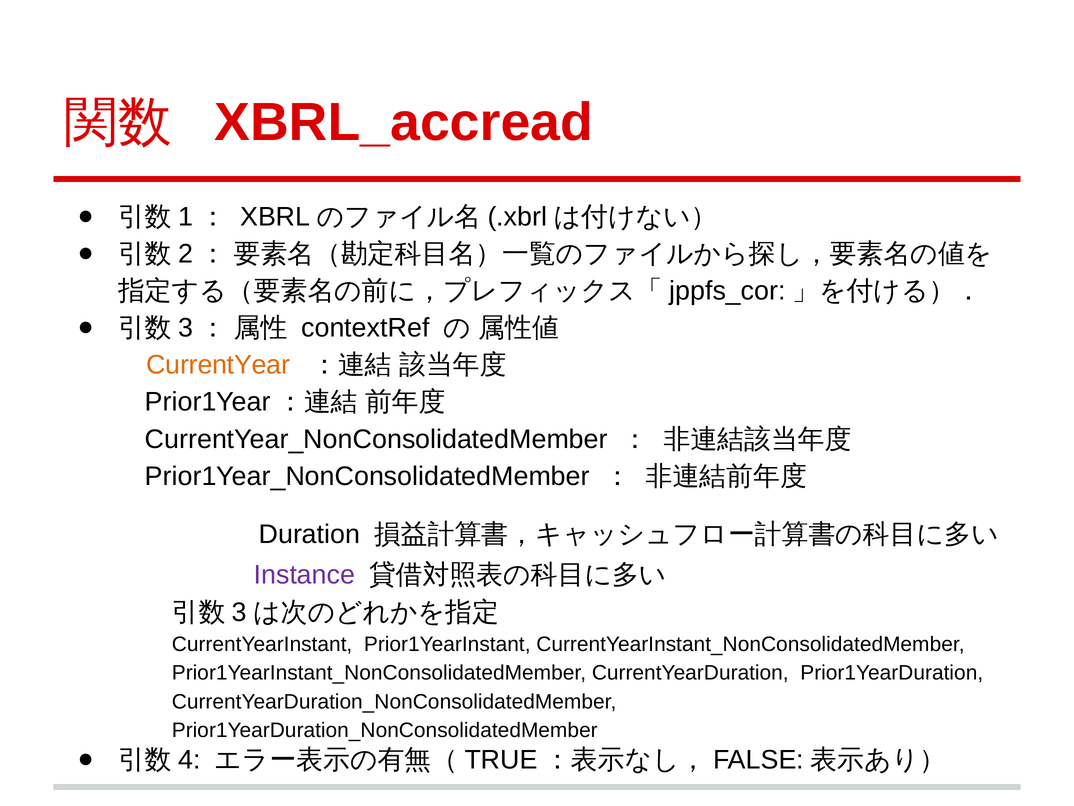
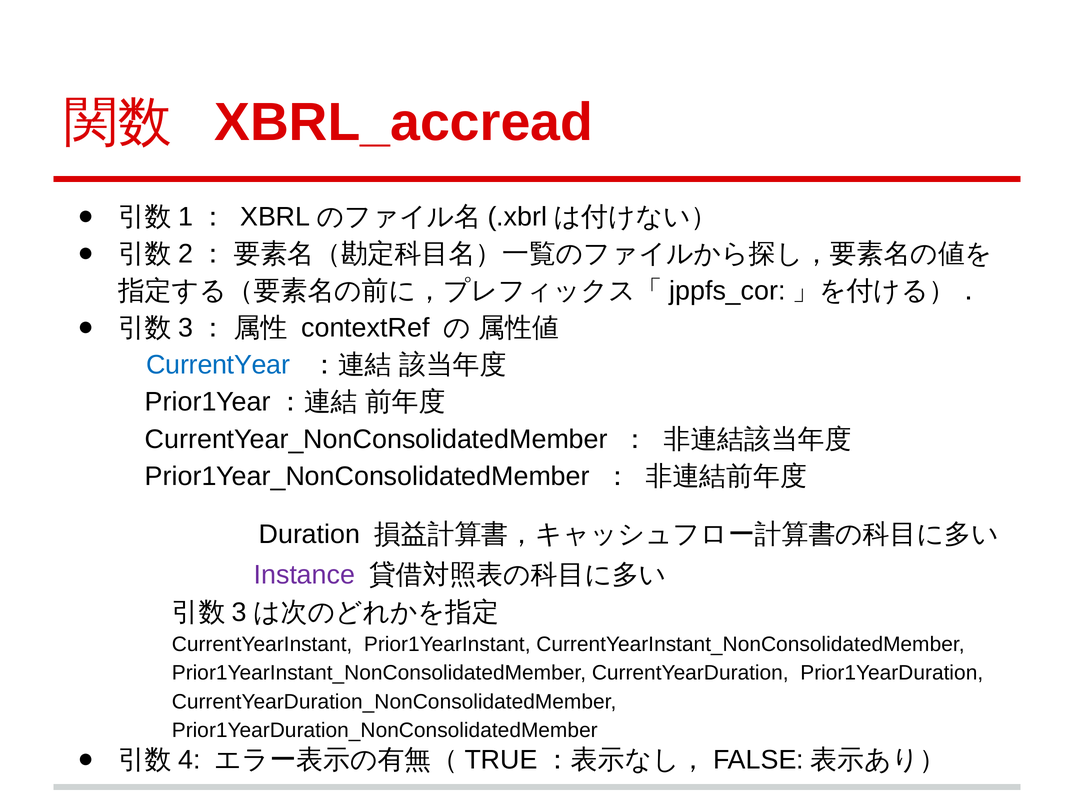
CurrentYear colour: orange -> blue
